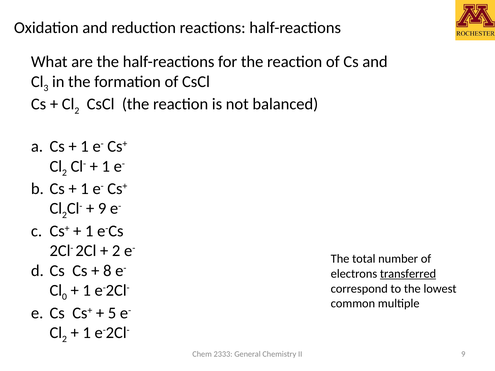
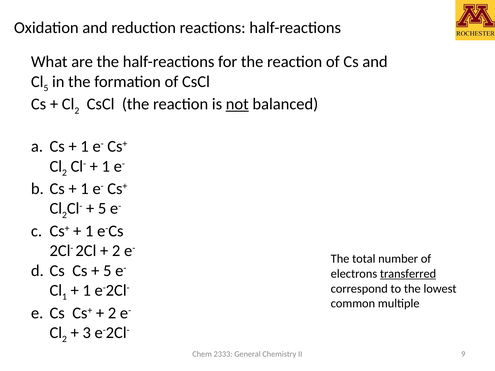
3 at (46, 88): 3 -> 5
not underline: none -> present
9 at (102, 209): 9 -> 5
8 at (107, 271): 8 -> 5
0 at (64, 297): 0 -> 1
5 at (112, 313): 5 -> 2
1 at (87, 333): 1 -> 3
